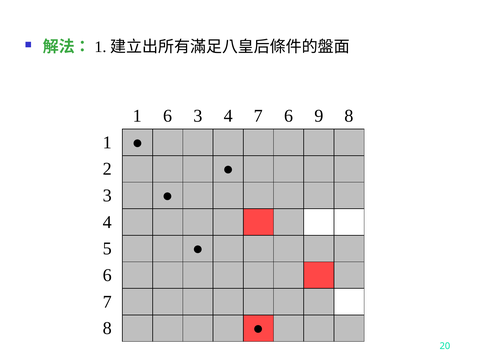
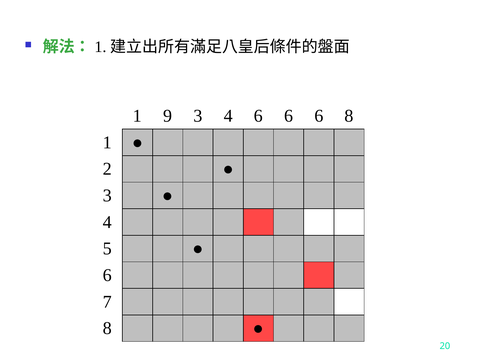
1 6: 6 -> 9
4 7: 7 -> 6
9 at (319, 116): 9 -> 6
